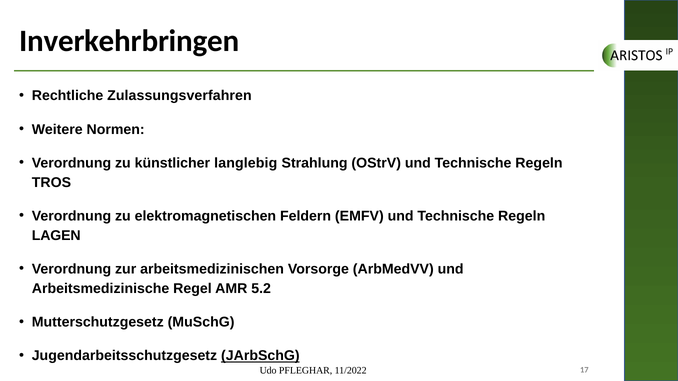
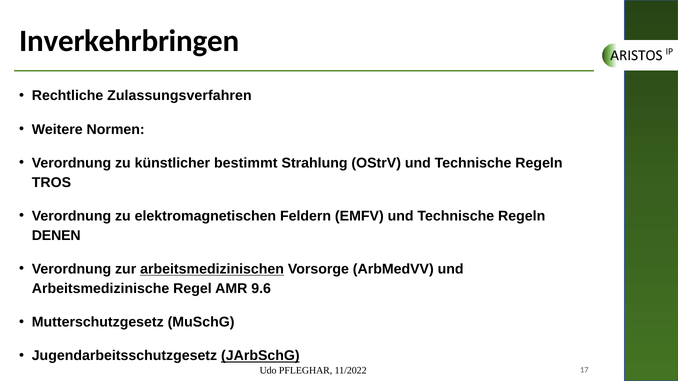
langlebig: langlebig -> bestimmt
LAGEN: LAGEN -> DENEN
arbeitsmedizinischen underline: none -> present
5.2: 5.2 -> 9.6
